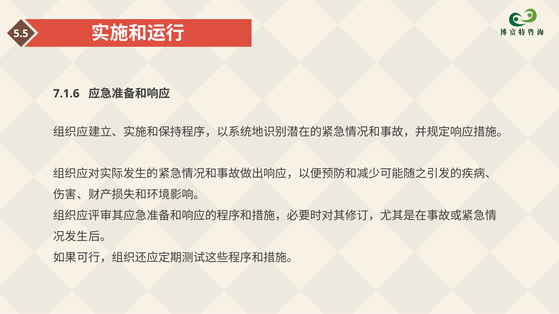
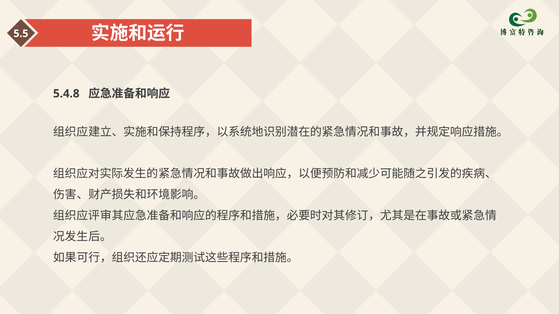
7.1.6: 7.1.6 -> 5.4.8
